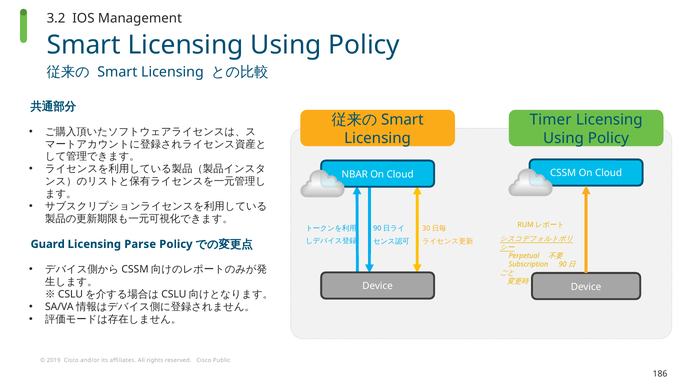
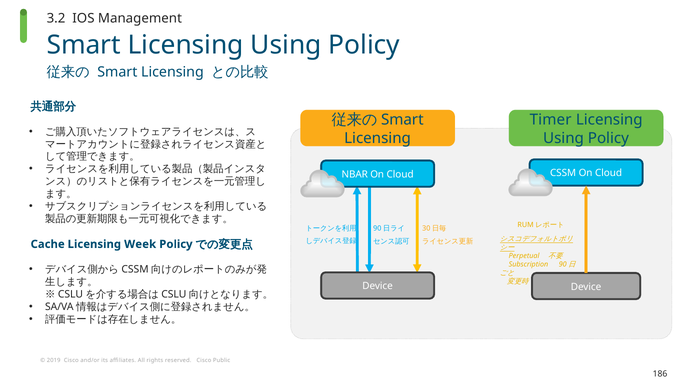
Guard: Guard -> Cache
Parse: Parse -> Week
